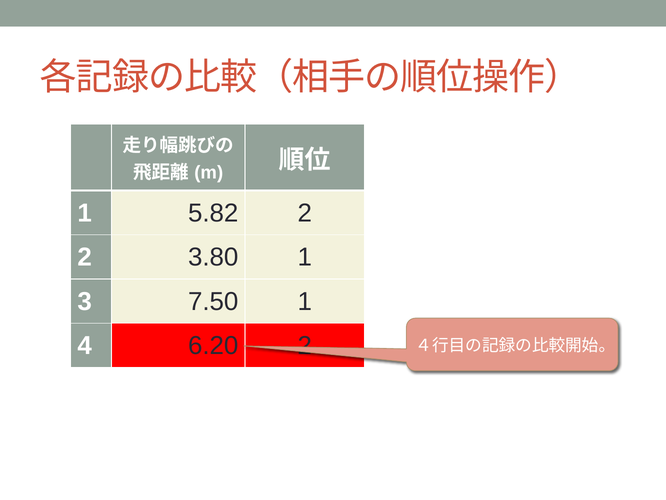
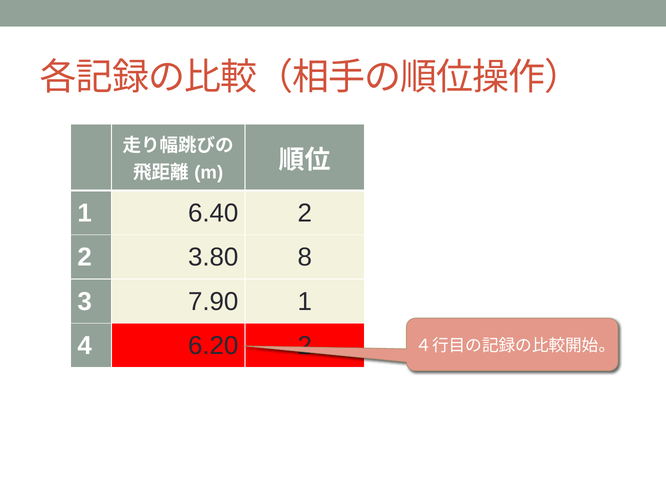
5.82: 5.82 -> 6.40
3.80 1: 1 -> 8
7.50: 7.50 -> 7.90
